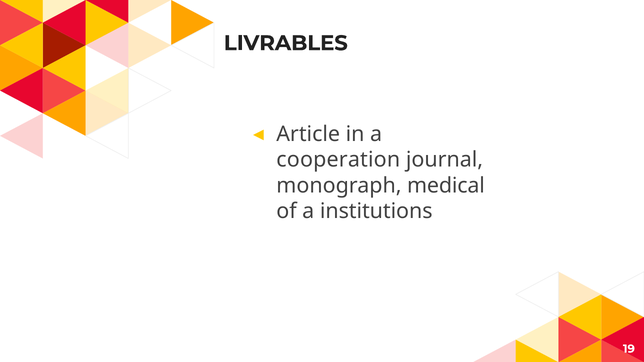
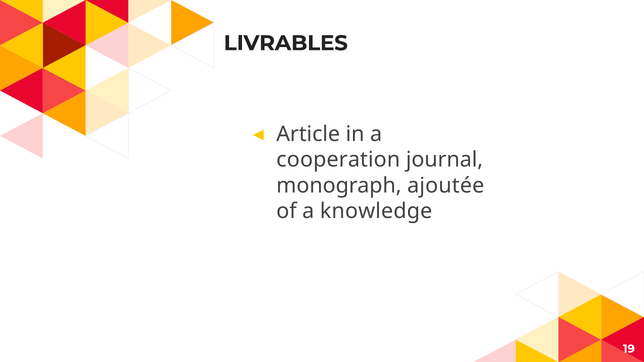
medical: medical -> ajoutée
institutions: institutions -> knowledge
